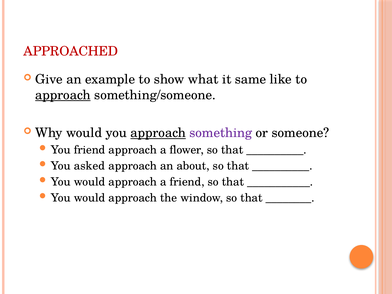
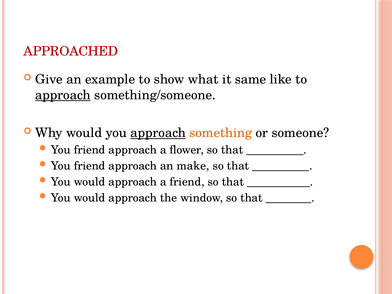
something colour: purple -> orange
asked at (89, 166): asked -> friend
about: about -> make
